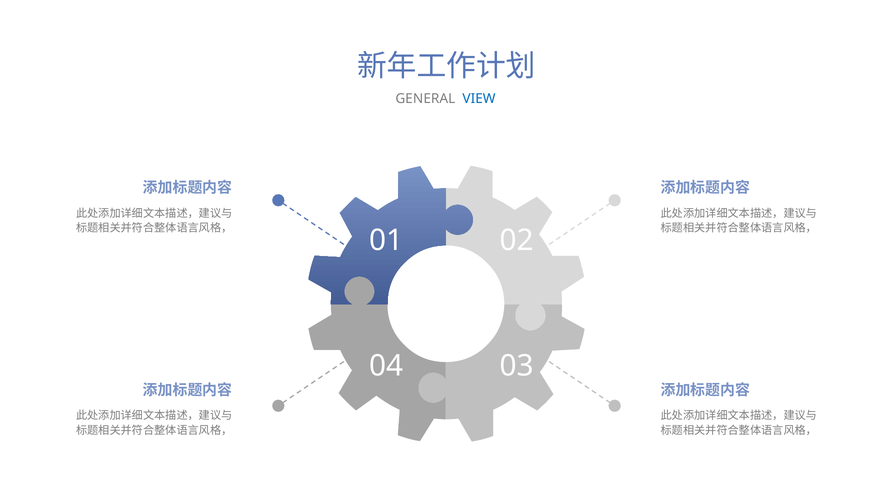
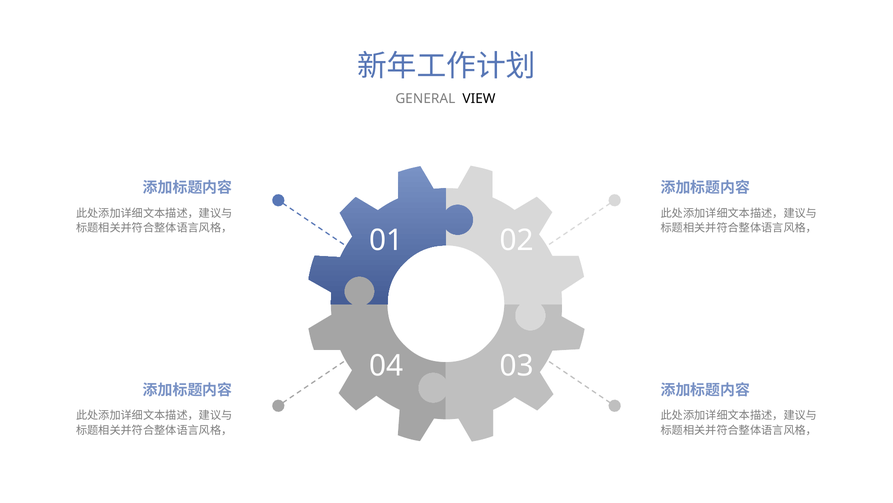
VIEW colour: blue -> black
